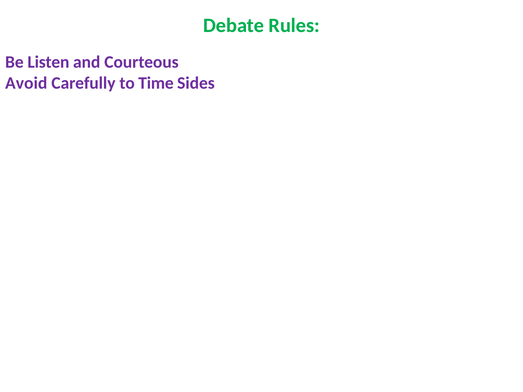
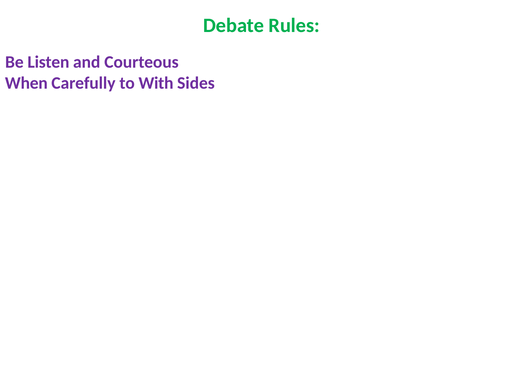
Avoid: Avoid -> When
Time: Time -> With
